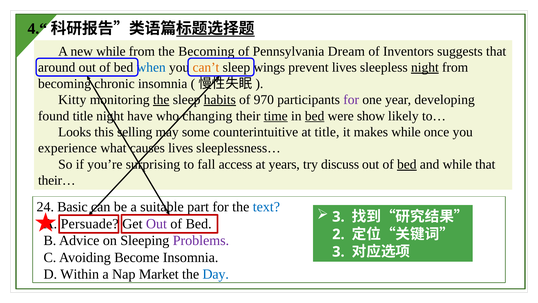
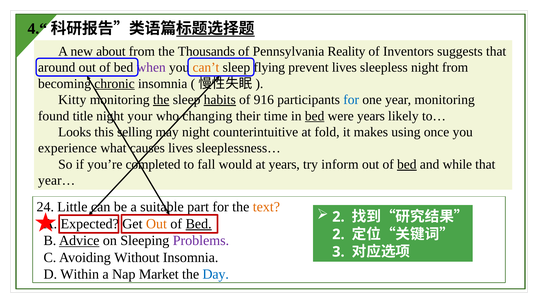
new while: while -> about
the Becoming: Becoming -> Thousands
Dream: Dream -> Reality
when colour: blue -> purple
wings: wings -> flying
night at (425, 67) underline: present -> none
chronic underline: none -> present
970: 970 -> 916
for at (351, 100) colour: purple -> blue
year developing: developing -> monitoring
have: have -> your
time underline: present -> none
were show: show -> years
may some: some -> night
at title: title -> fold
makes while: while -> using
surprising: surprising -> completed
access: access -> would
discuss: discuss -> inform
their…: their… -> year…
Basic: Basic -> Little
text colour: blue -> orange
3 at (338, 217): 3 -> 2
Persuade: Persuade -> Expected
Out at (156, 223) colour: purple -> orange
Bed at (199, 223) underline: none -> present
Advice underline: none -> present
Become: Become -> Without
